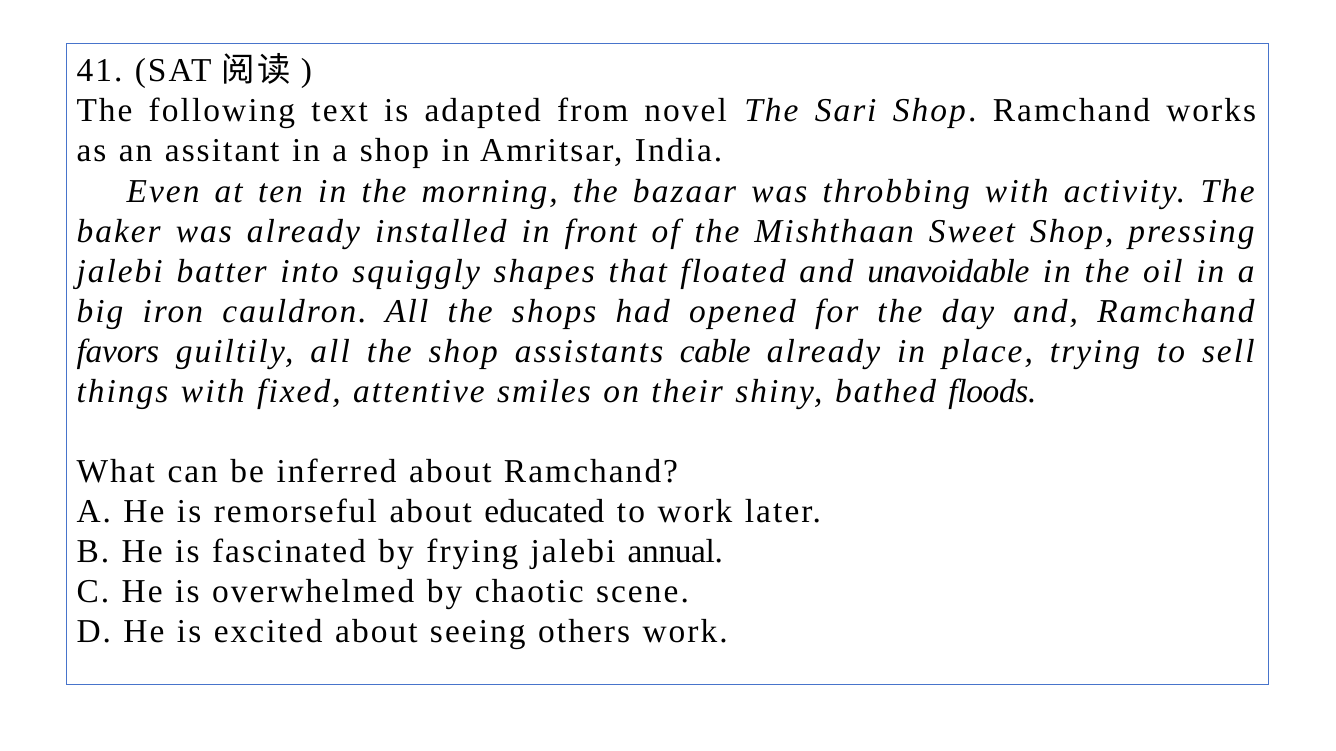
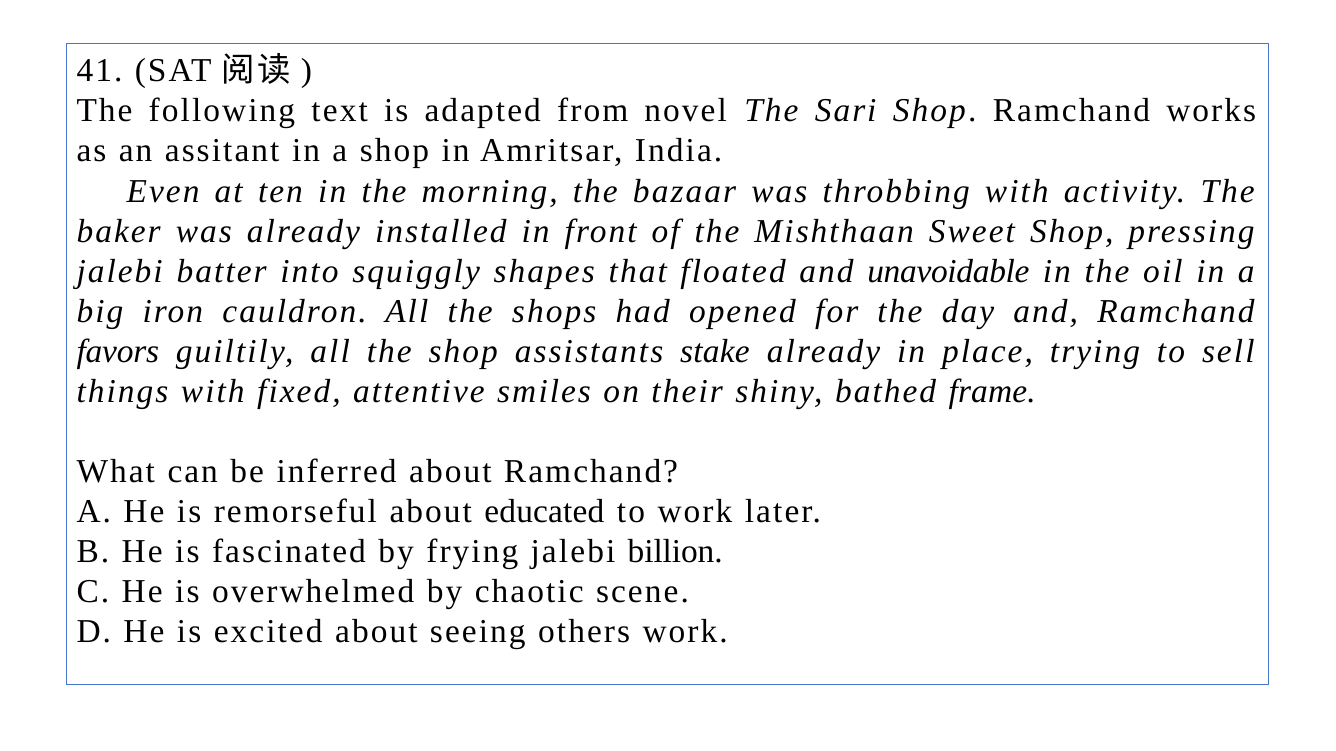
cable: cable -> stake
floods: floods -> frame
annual: annual -> billion
